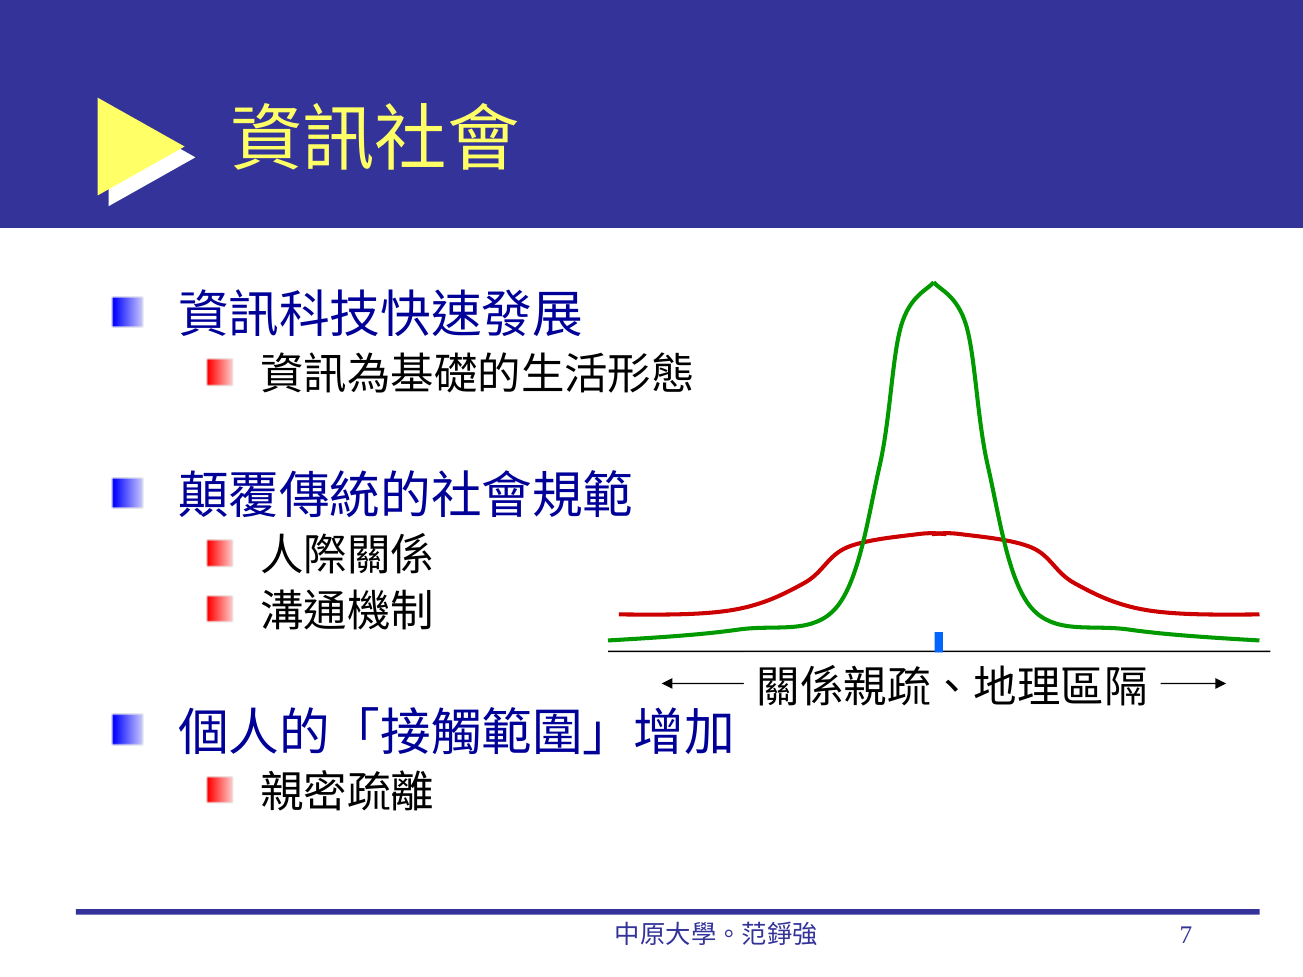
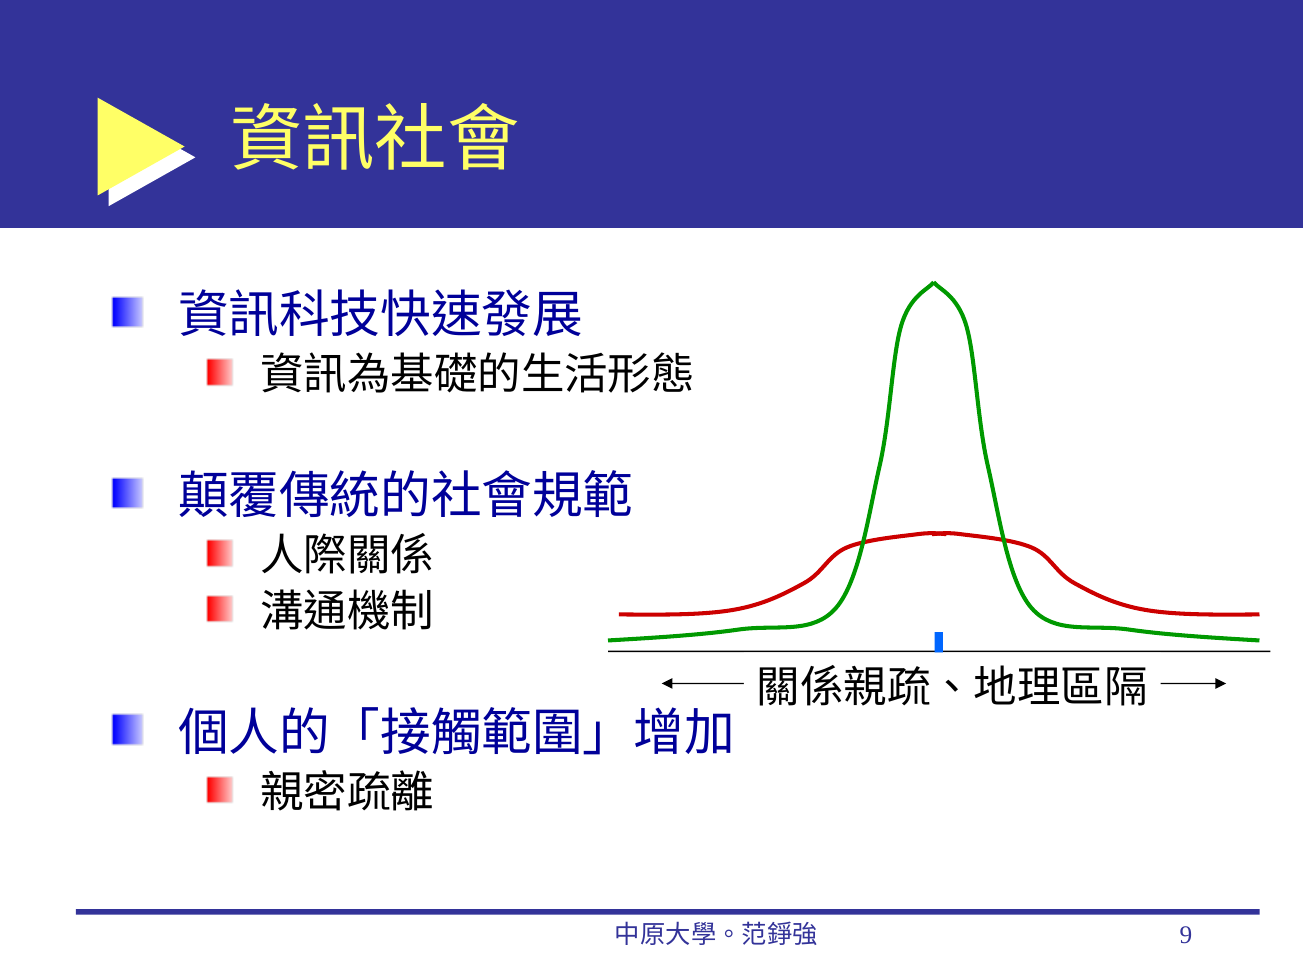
7: 7 -> 9
